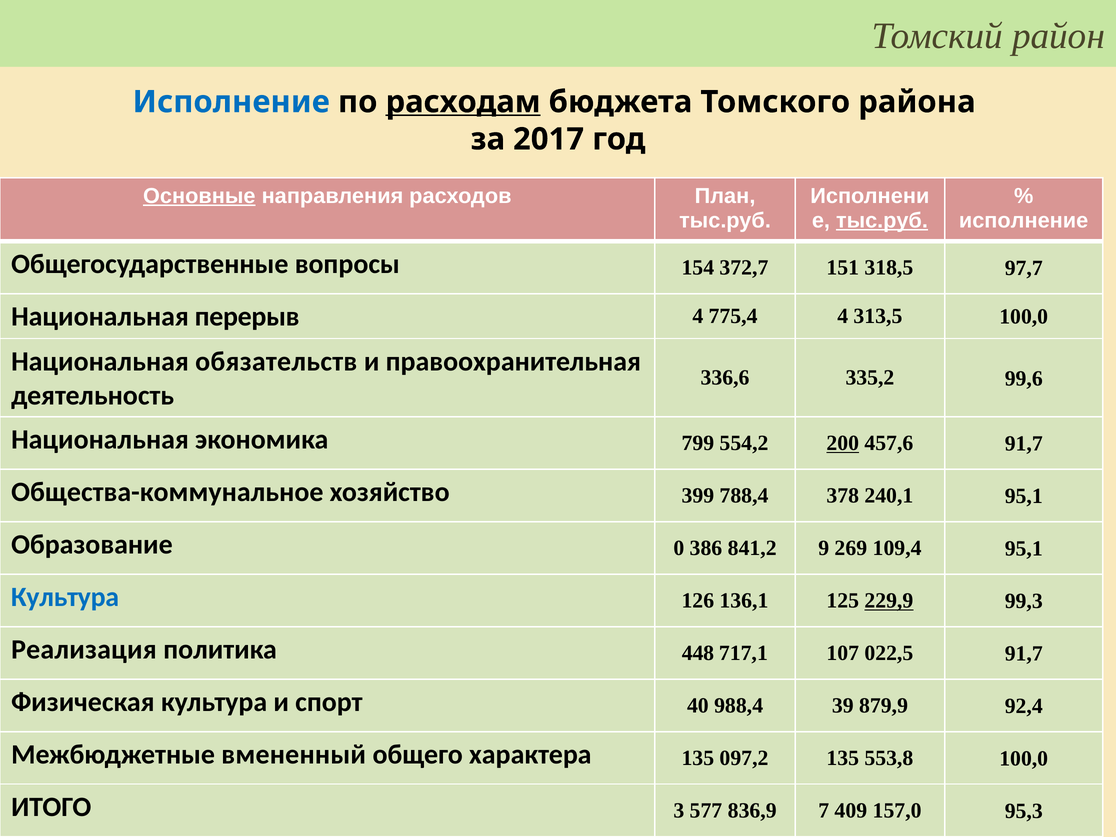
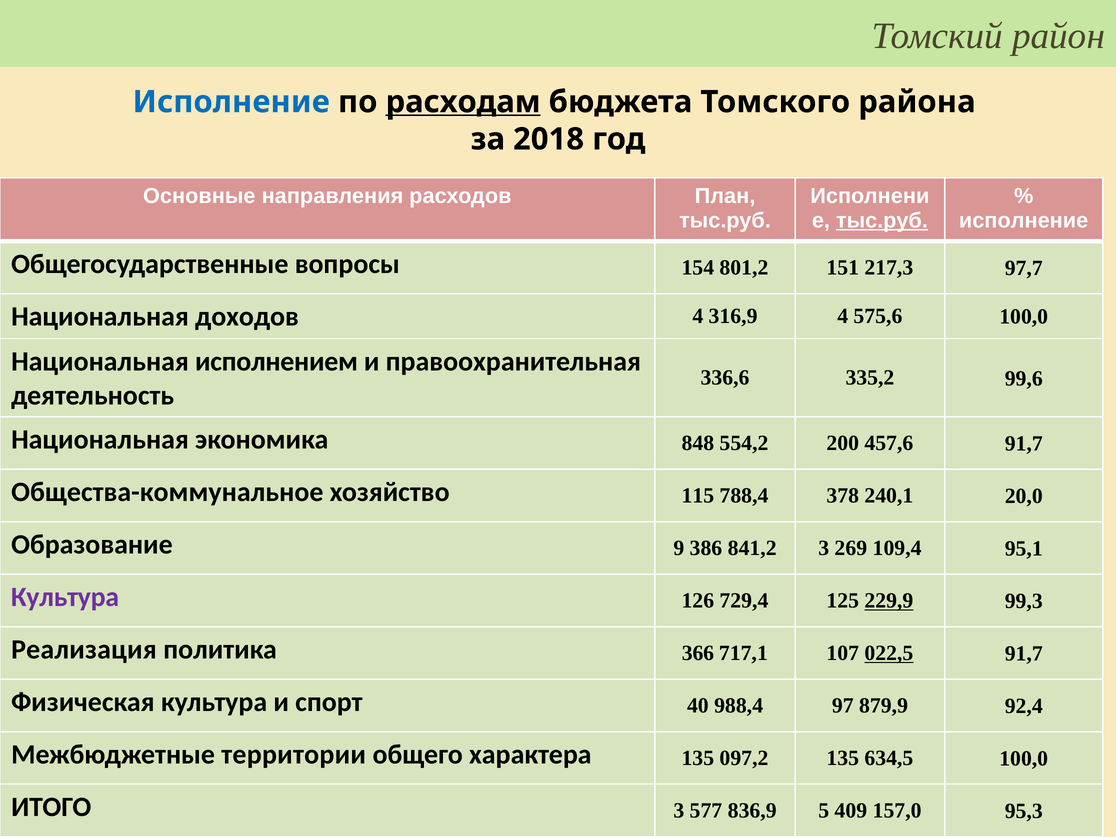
2017: 2017 -> 2018
Основные underline: present -> none
372,7: 372,7 -> 801,2
318,5: 318,5 -> 217,3
перерыв: перерыв -> доходов
775,4: 775,4 -> 316,9
313,5: 313,5 -> 575,6
обязательств: обязательств -> исполнением
799: 799 -> 848
200 underline: present -> none
399: 399 -> 115
240,1 95,1: 95,1 -> 20,0
0: 0 -> 9
841,2 9: 9 -> 3
Культура at (65, 597) colour: blue -> purple
136,1: 136,1 -> 729,4
448: 448 -> 366
022,5 underline: none -> present
39: 39 -> 97
вмененный: вмененный -> территории
553,8: 553,8 -> 634,5
7: 7 -> 5
